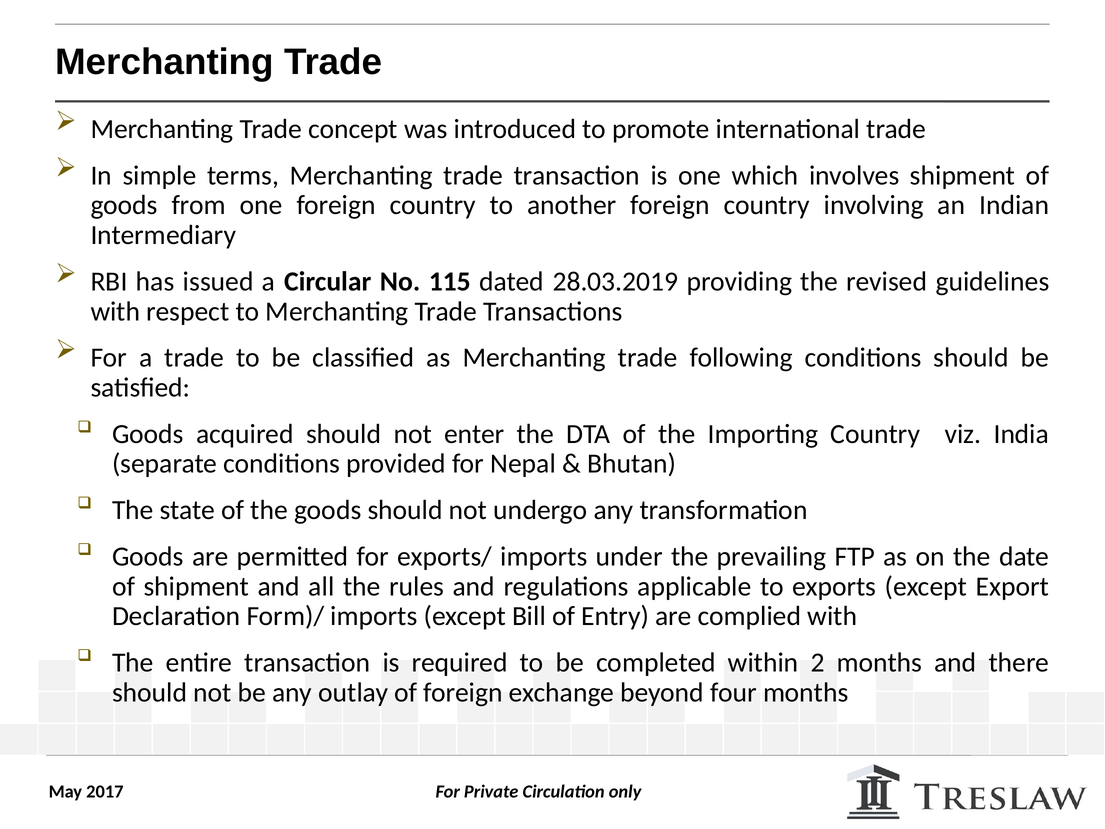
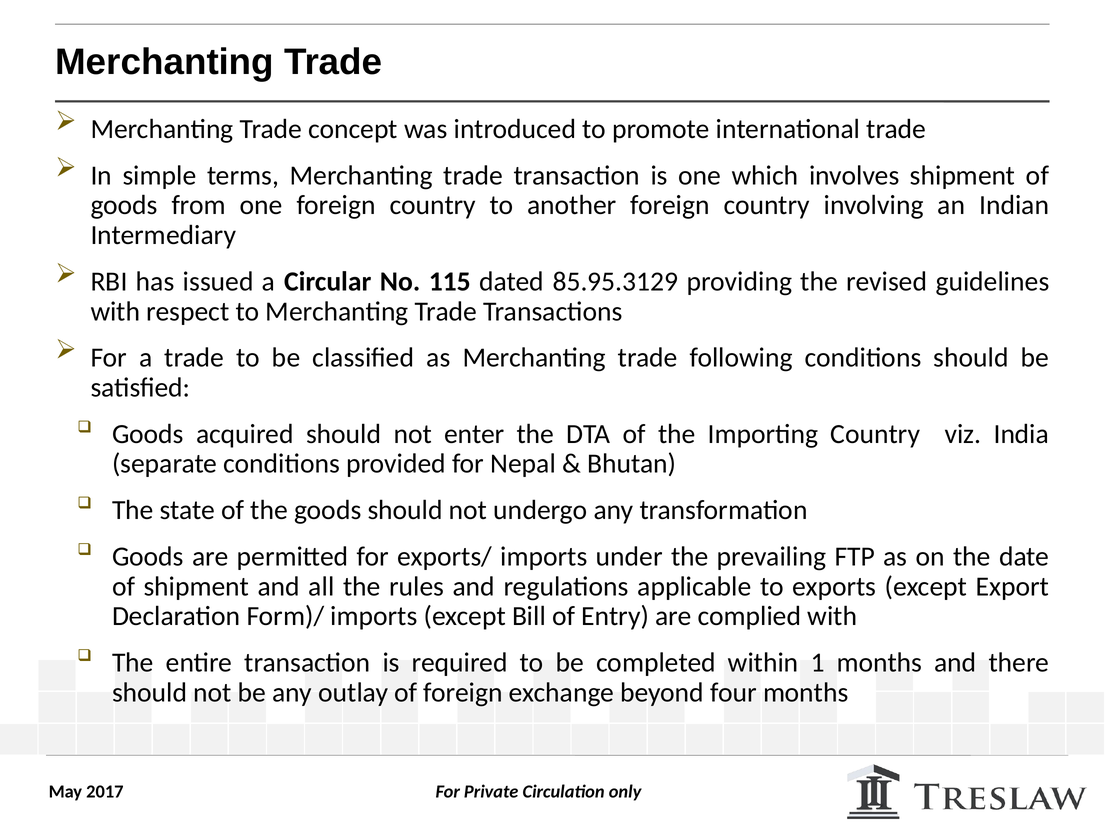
28.03.2019: 28.03.2019 -> 85.95.3129
2: 2 -> 1
